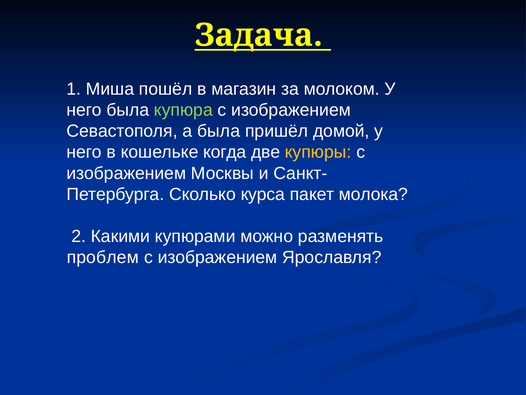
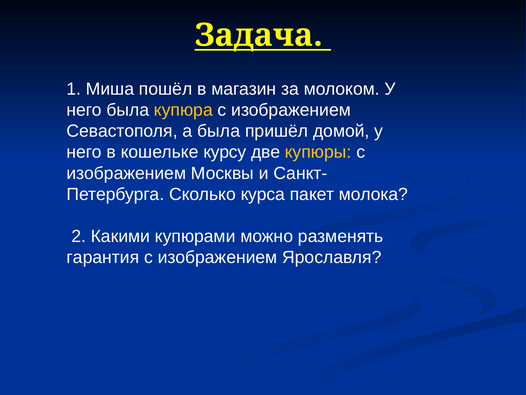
купюра colour: light green -> yellow
когда: когда -> курсу
проблем: проблем -> гарантия
